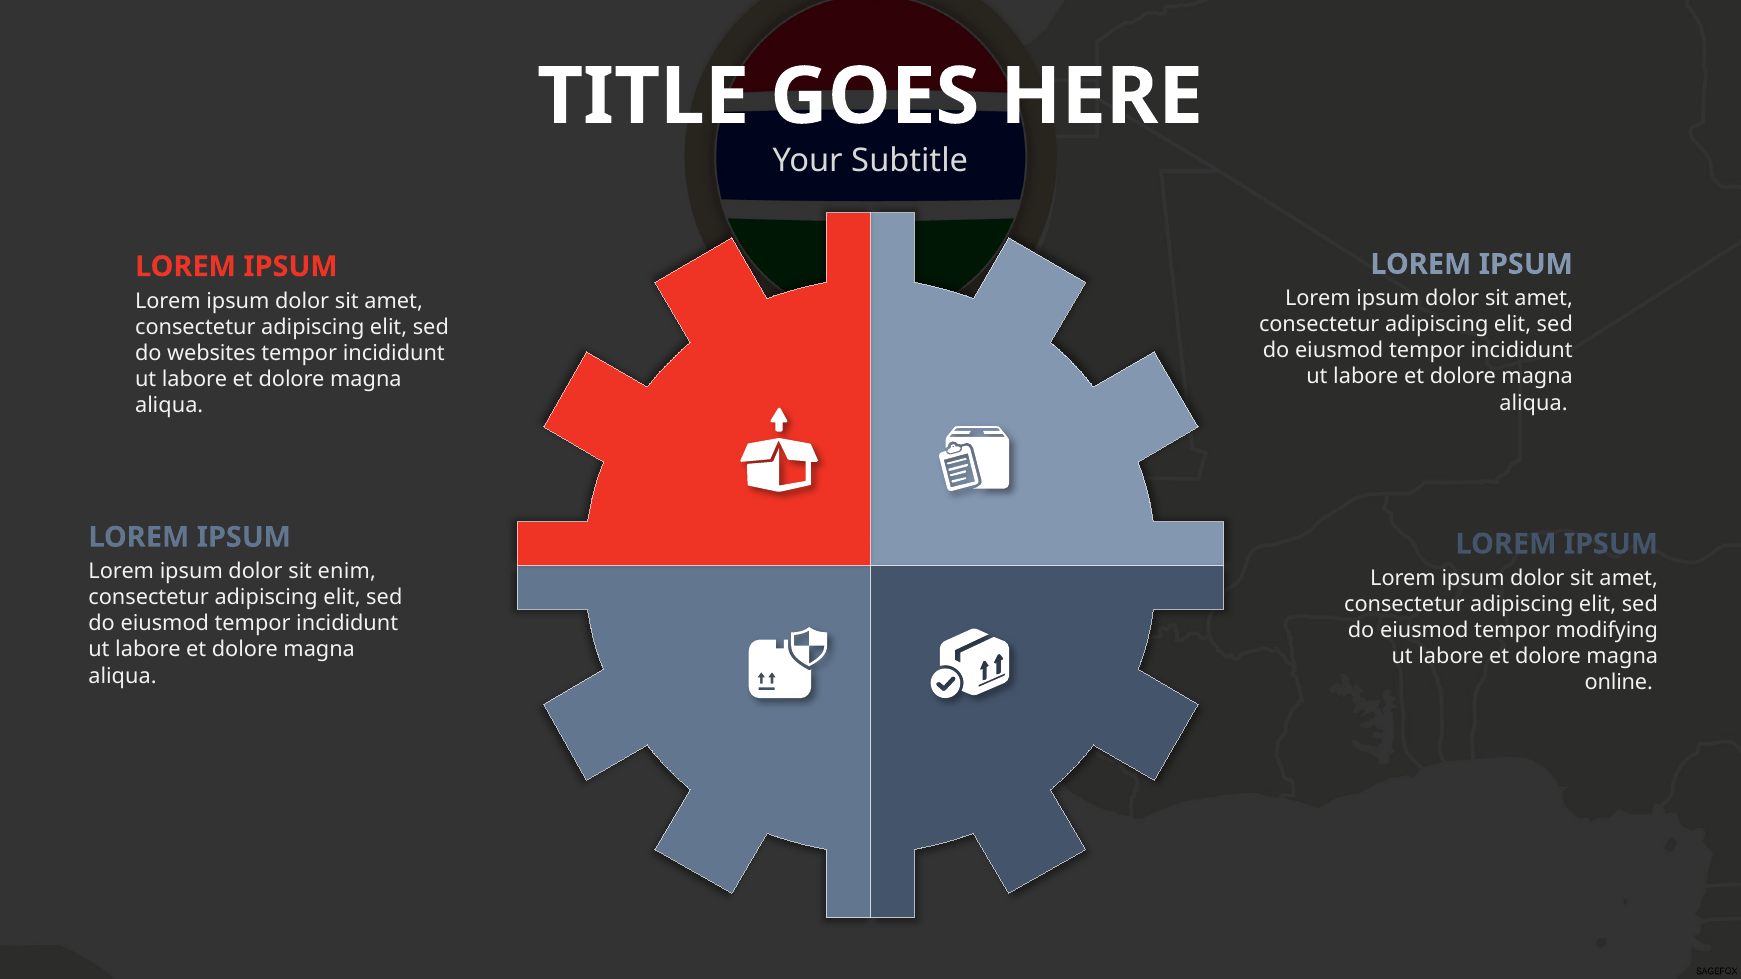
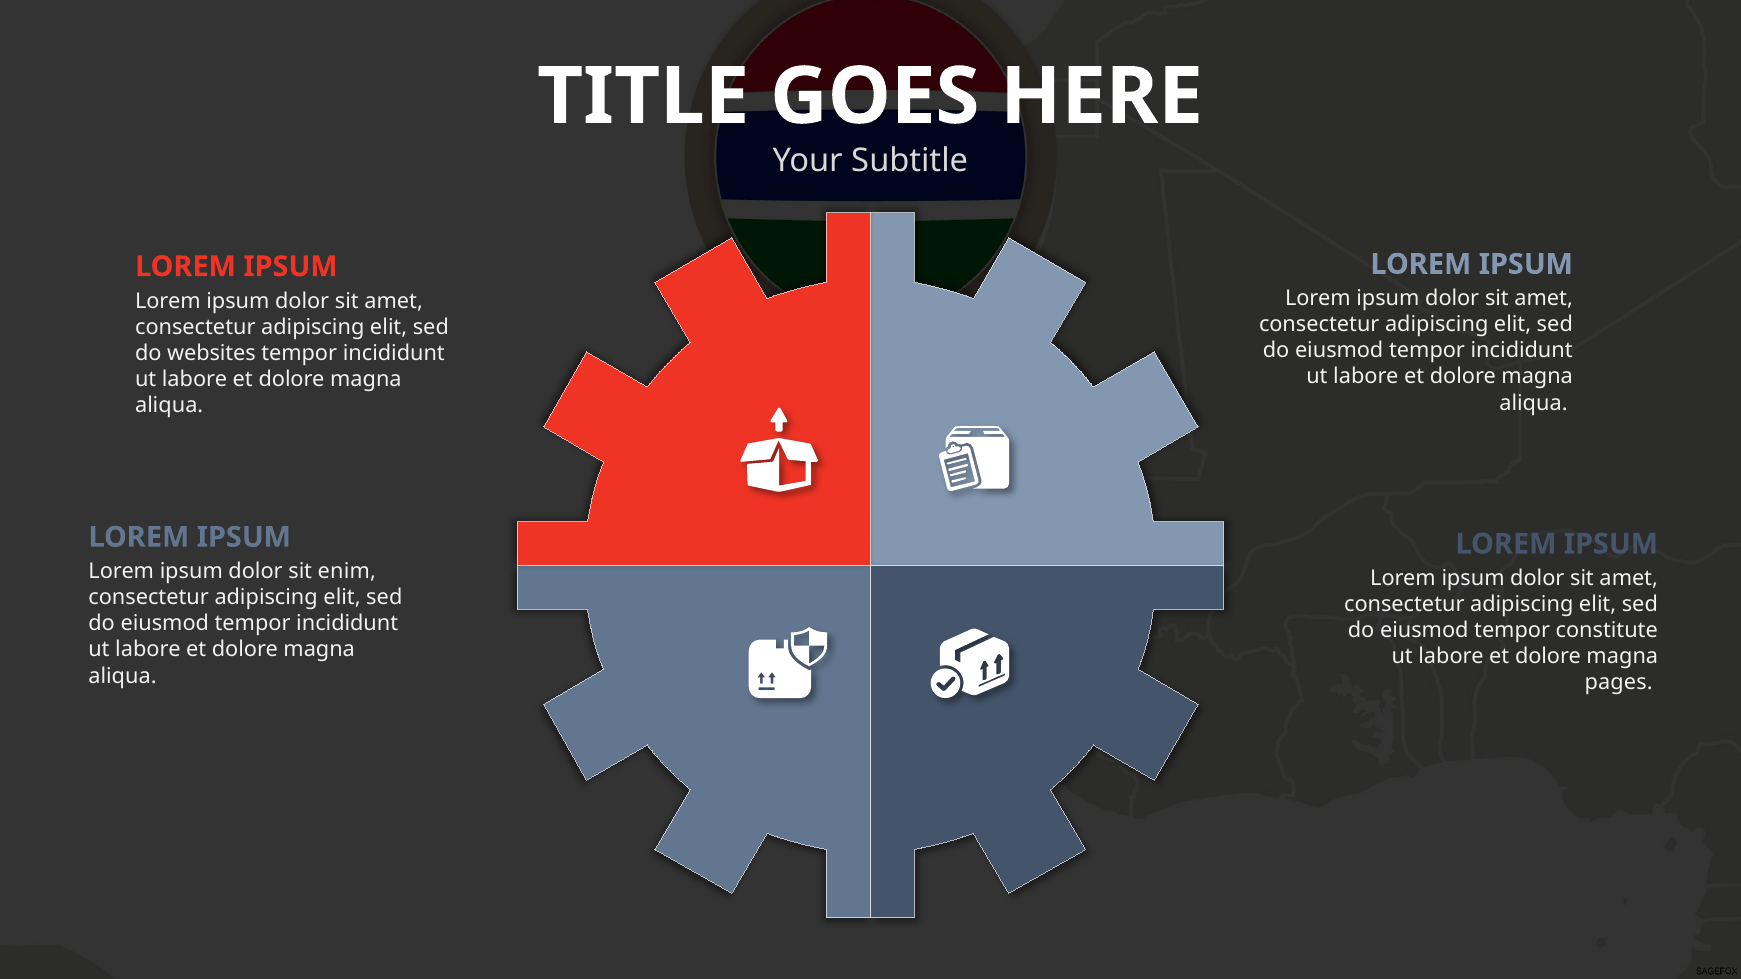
modifying: modifying -> constitute
online: online -> pages
